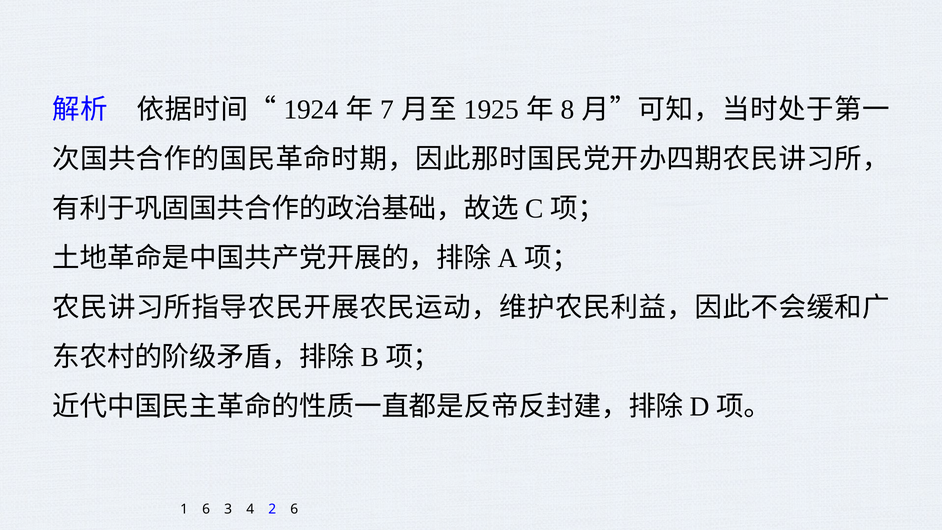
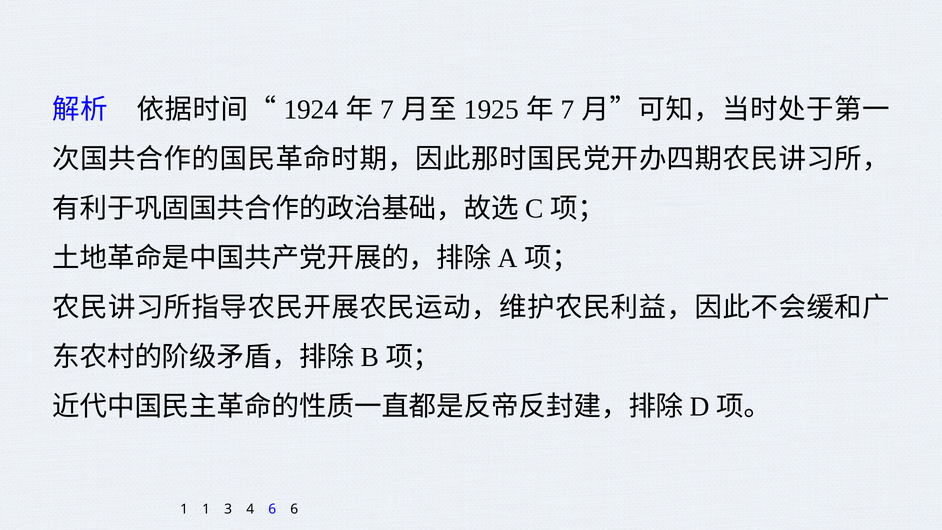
8 at (568, 110): 8 -> 7
1 6: 6 -> 1
4 2: 2 -> 6
